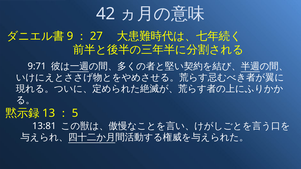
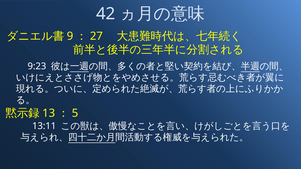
9:71: 9:71 -> 9:23
13:81: 13:81 -> 13:11
